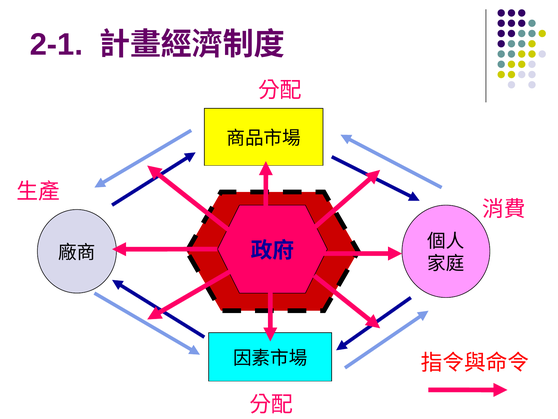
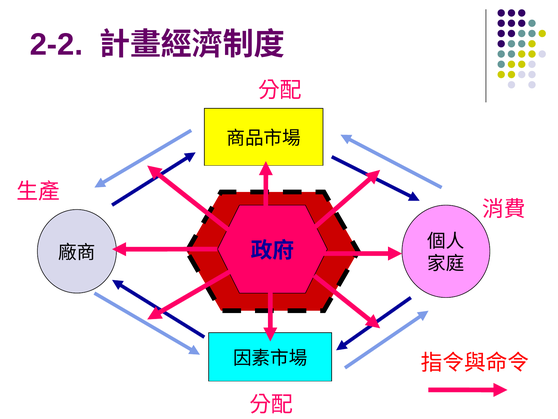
2-1: 2-1 -> 2-2
